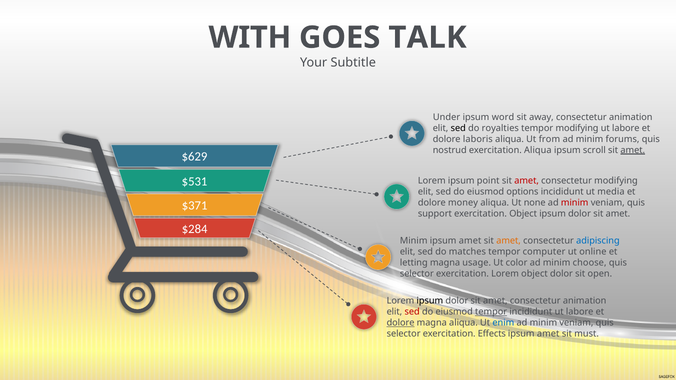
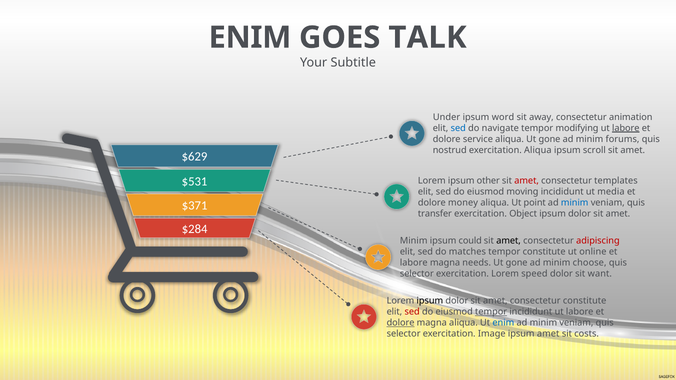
WITH at (250, 38): WITH -> ENIM
sed at (458, 128) colour: black -> blue
royalties: royalties -> navigate
labore at (626, 128) underline: none -> present
laboris: laboris -> service
aliqua Ut from: from -> gone
amet at (633, 150) underline: present -> none
point: point -> other
consectetur modifying: modifying -> templates
options: options -> moving
none: none -> point
minim at (575, 203) colour: red -> blue
support: support -> transfer
amet at (470, 241): amet -> could
amet at (509, 241) colour: orange -> black
adipiscing colour: blue -> red
tempor computer: computer -> constitute
letting at (414, 263): letting -> labore
usage: usage -> needs
color at (517, 263): color -> gone
Lorem object: object -> speed
open: open -> want
amet consectetur animation: animation -> constitute
Effects: Effects -> Image
must: must -> costs
